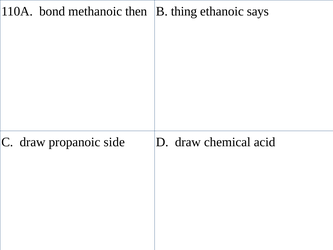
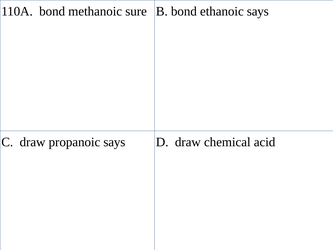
then: then -> sure
B thing: thing -> bond
propanoic side: side -> says
